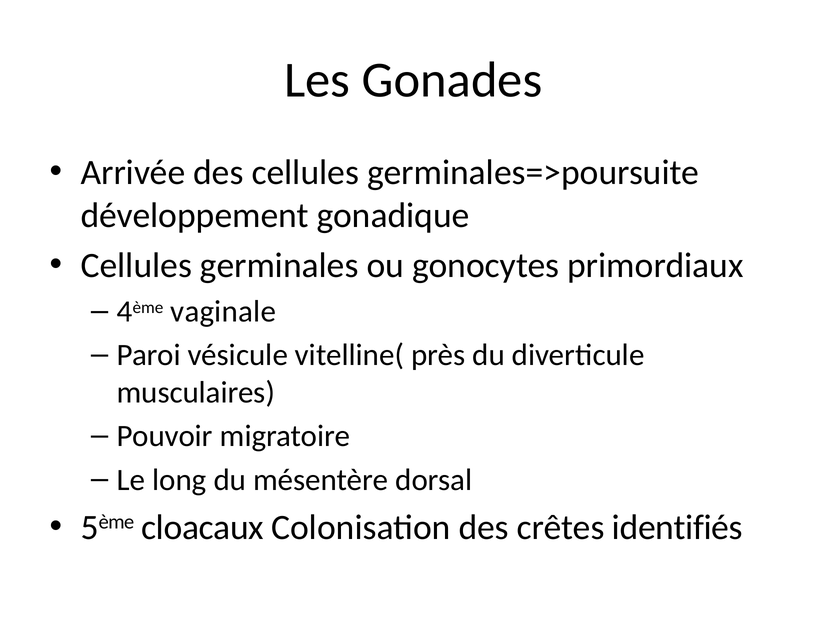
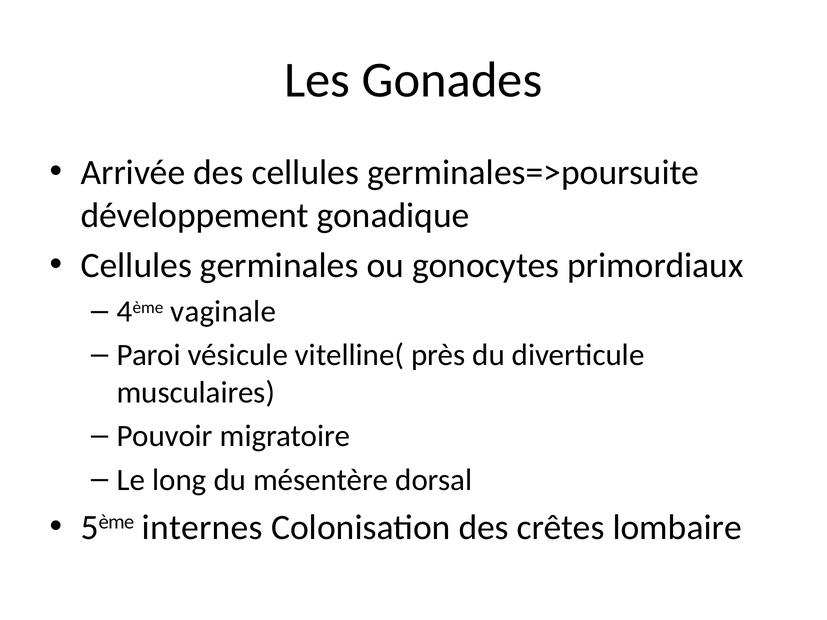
cloacaux: cloacaux -> internes
identifiés: identifiés -> lombaire
